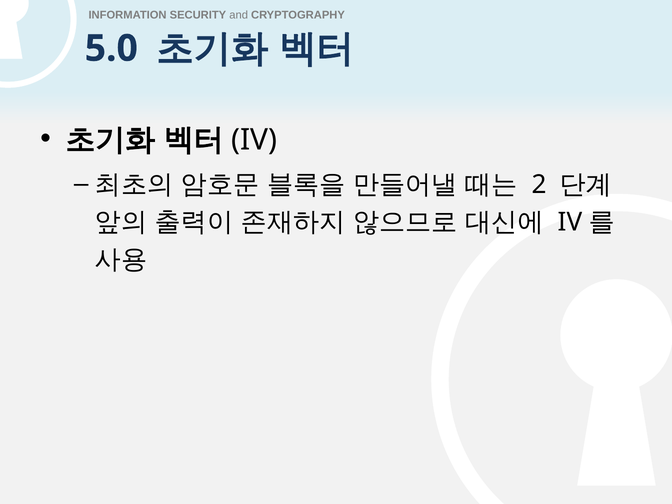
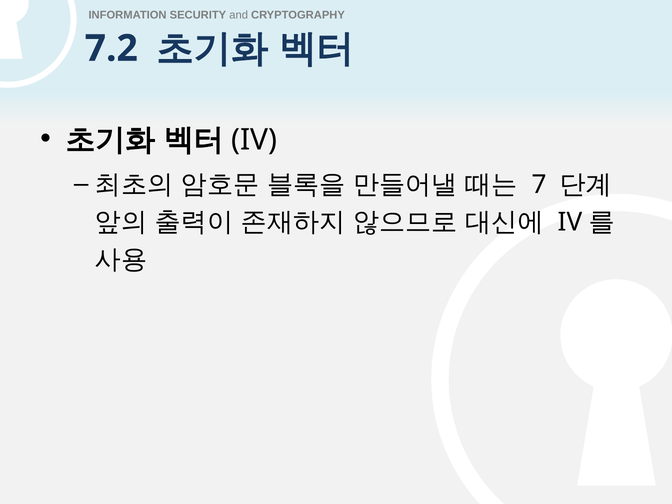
5.0: 5.0 -> 7.2
2: 2 -> 7
